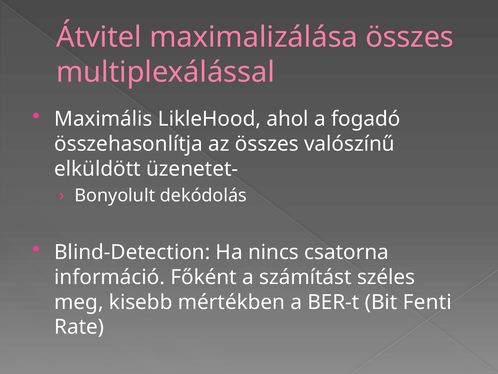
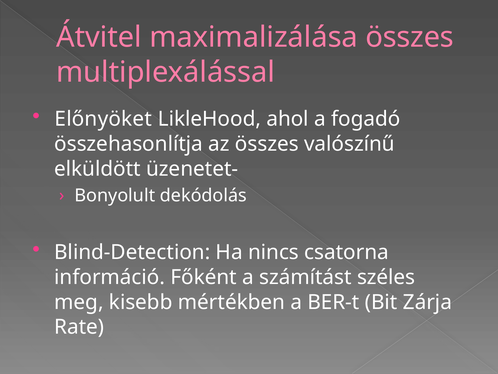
Maximális: Maximális -> Előnyöket
Fenti: Fenti -> Zárja
